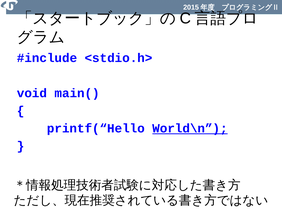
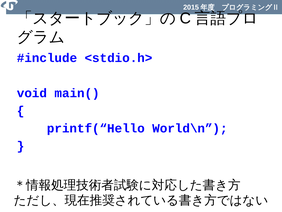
World\n underline: present -> none
